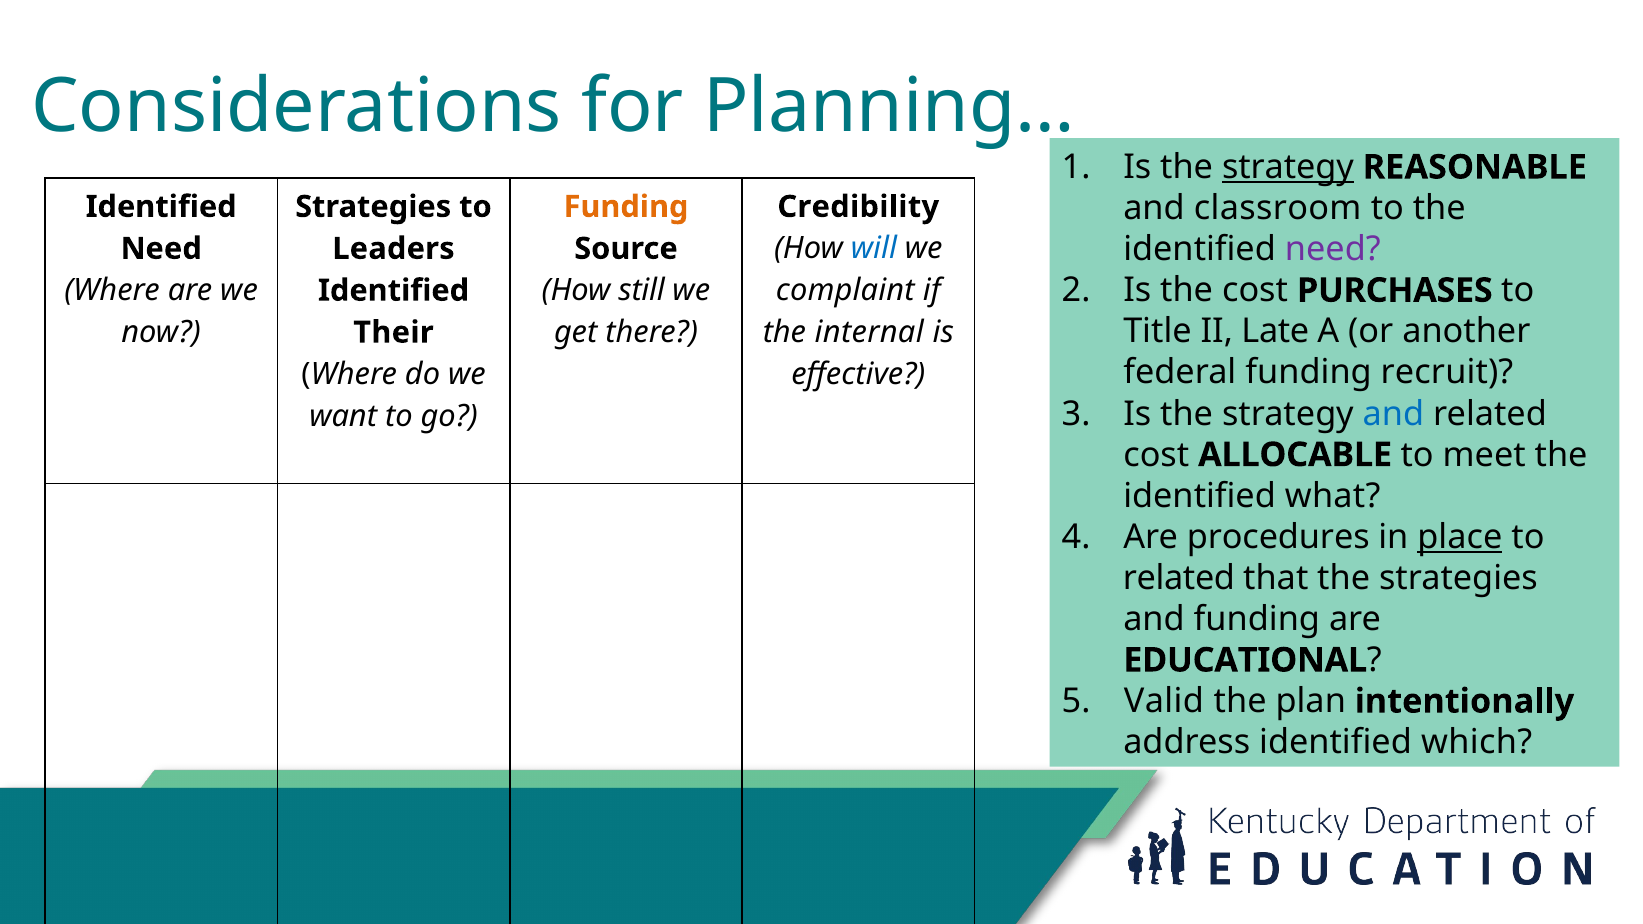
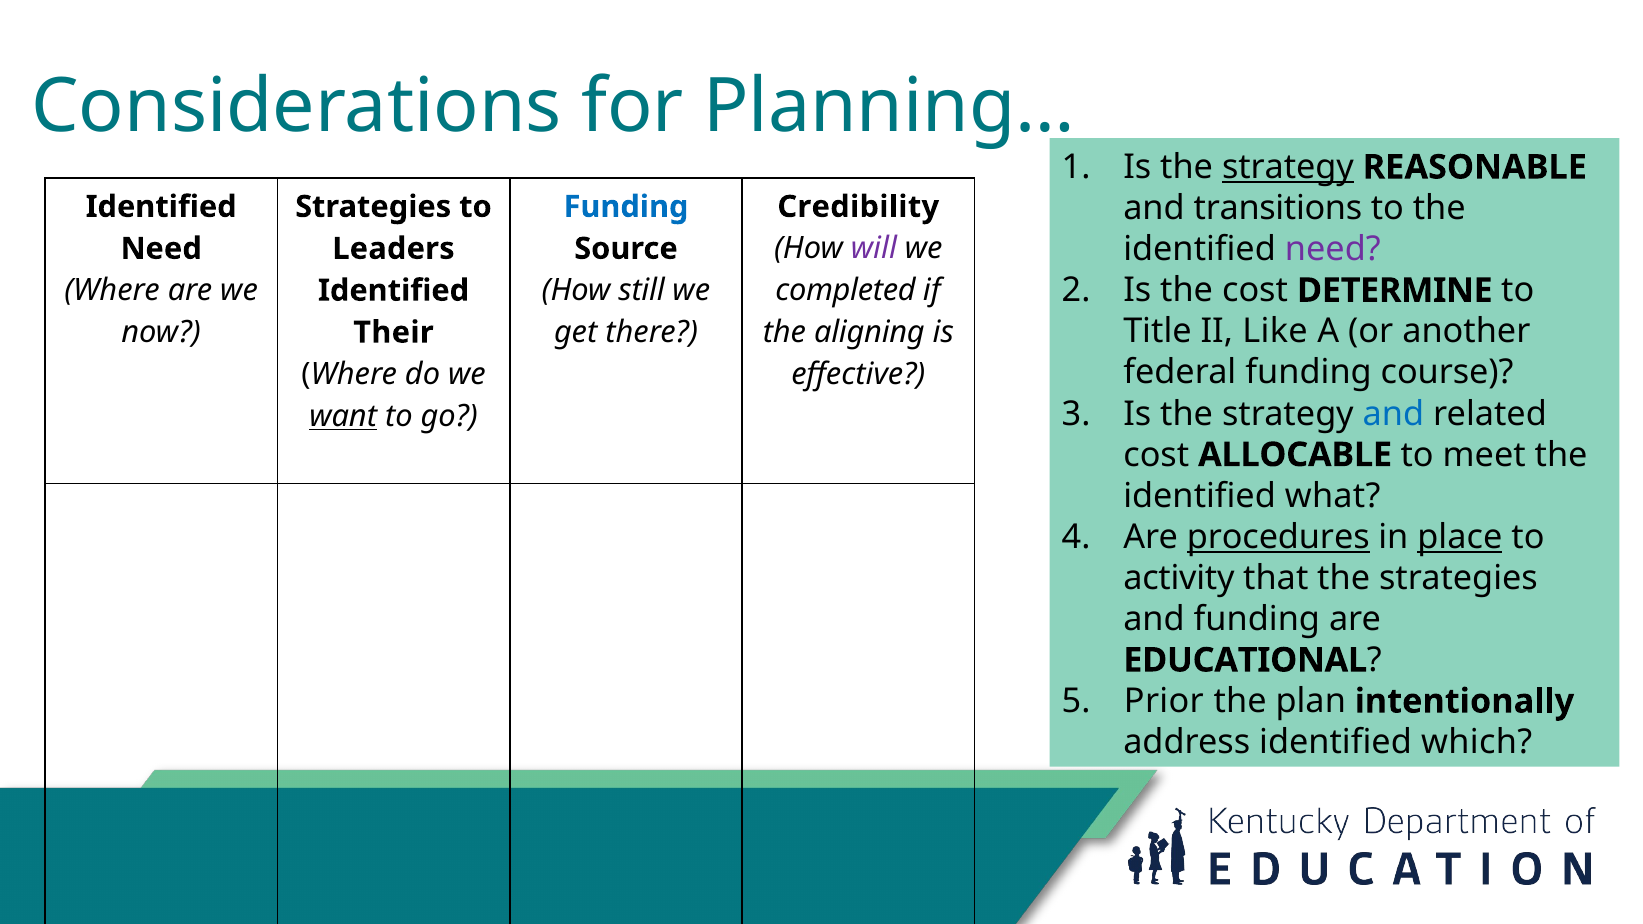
classroom: classroom -> transitions
Funding at (626, 207) colour: orange -> blue
will colour: blue -> purple
PURCHASES: PURCHASES -> DETERMINE
complaint: complaint -> completed
Late: Late -> Like
internal: internal -> aligning
recruit: recruit -> course
want underline: none -> present
procedures underline: none -> present
related at (1179, 578): related -> activity
Valid: Valid -> Prior
